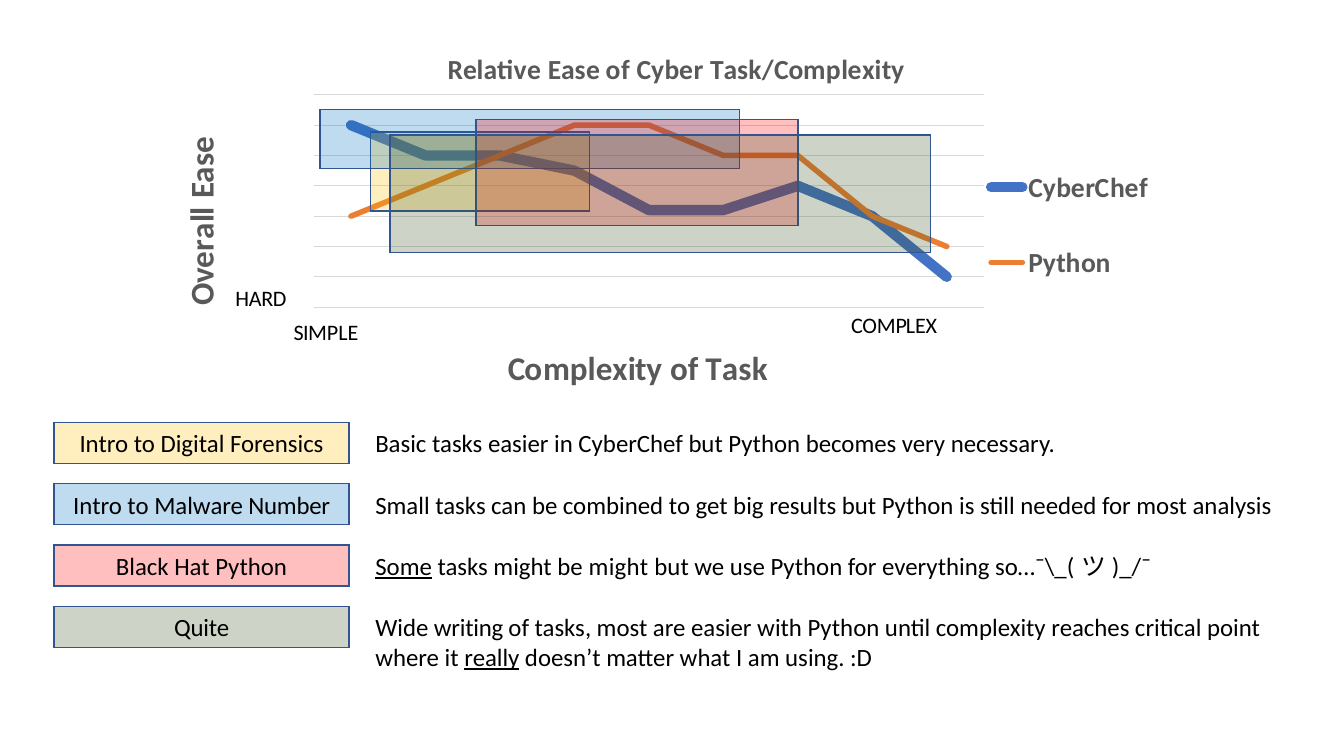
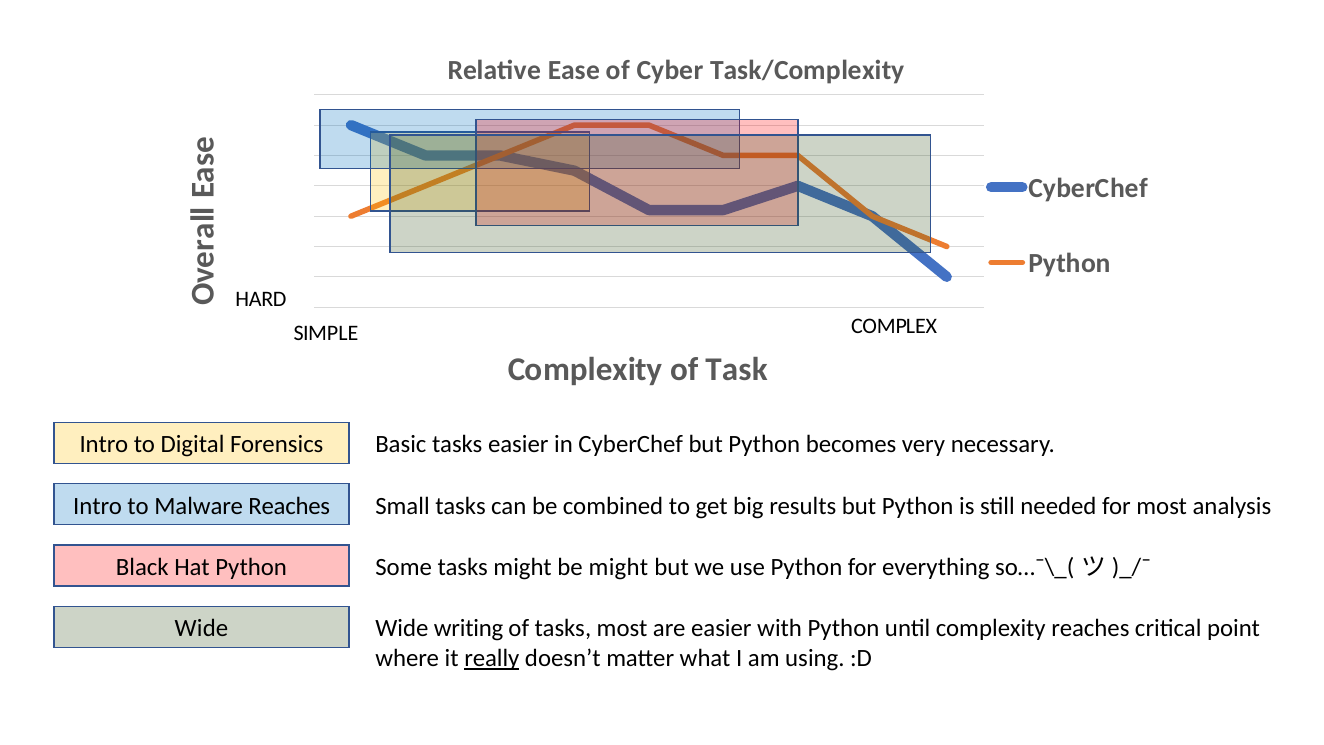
Malware Number: Number -> Reaches
Some underline: present -> none
Quite at (202, 628): Quite -> Wide
